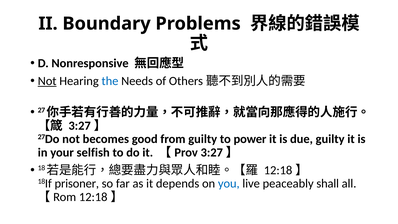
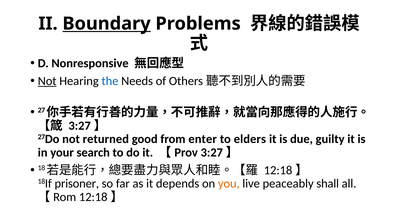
Boundary underline: none -> present
becomes: becomes -> returned
from guilty: guilty -> enter
power: power -> elders
selfish: selfish -> search
you colour: blue -> orange
